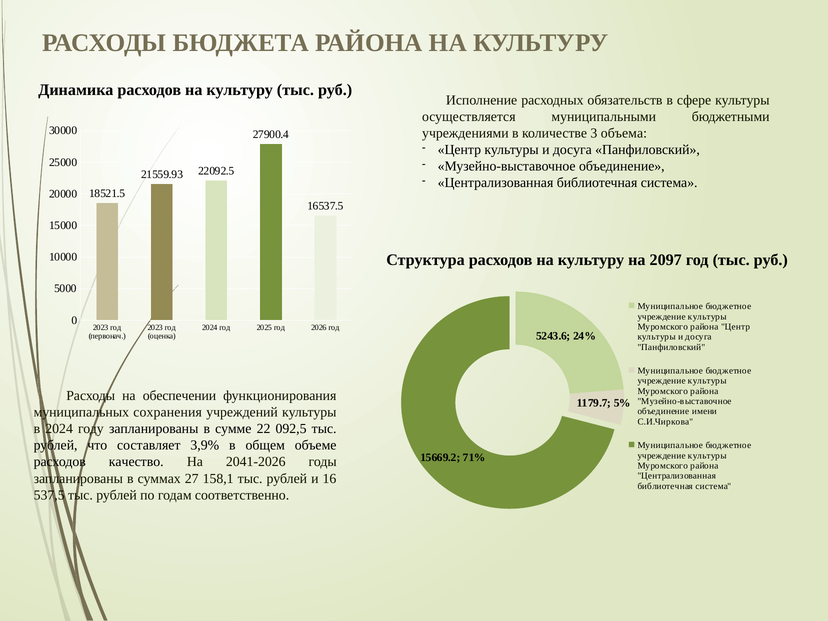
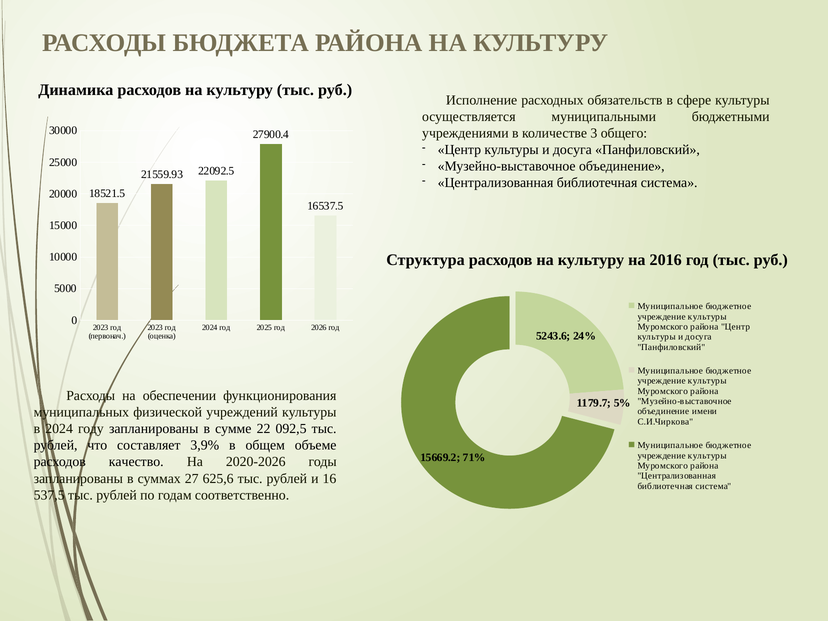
объема: объема -> общего
2097: 2097 -> 2016
сохранения: сохранения -> физической
2041-2026: 2041-2026 -> 2020-2026
158,1: 158,1 -> 625,6
